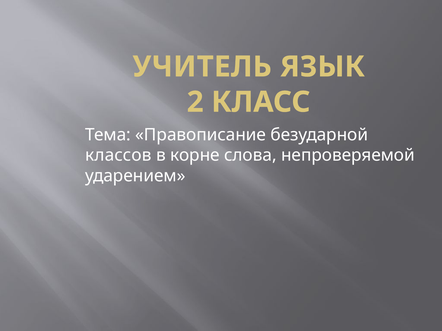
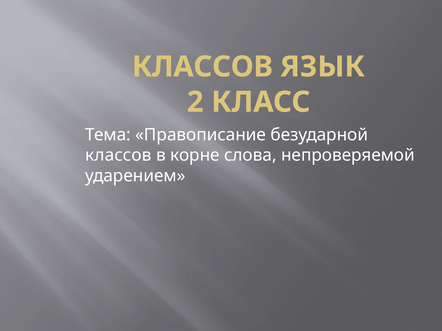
УЧИТЕЛЬ at (202, 67): УЧИТЕЛЬ -> КЛАССОВ
